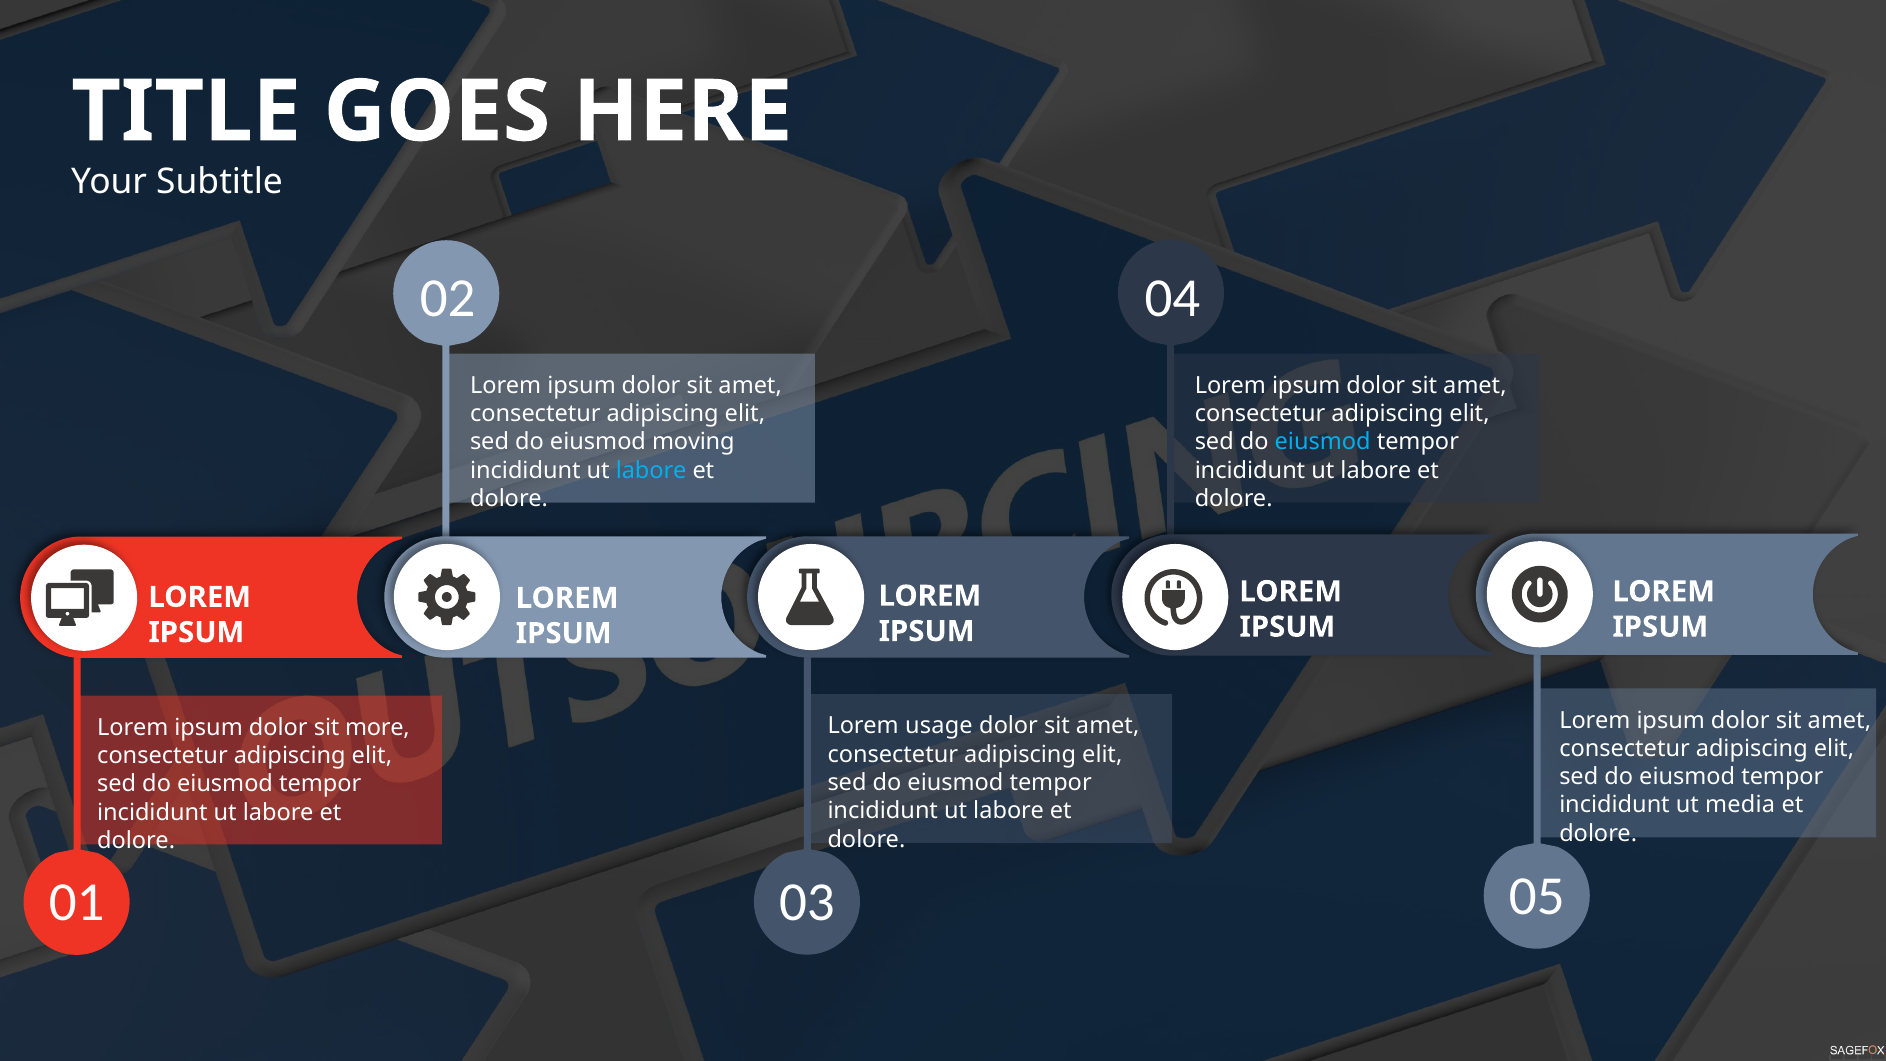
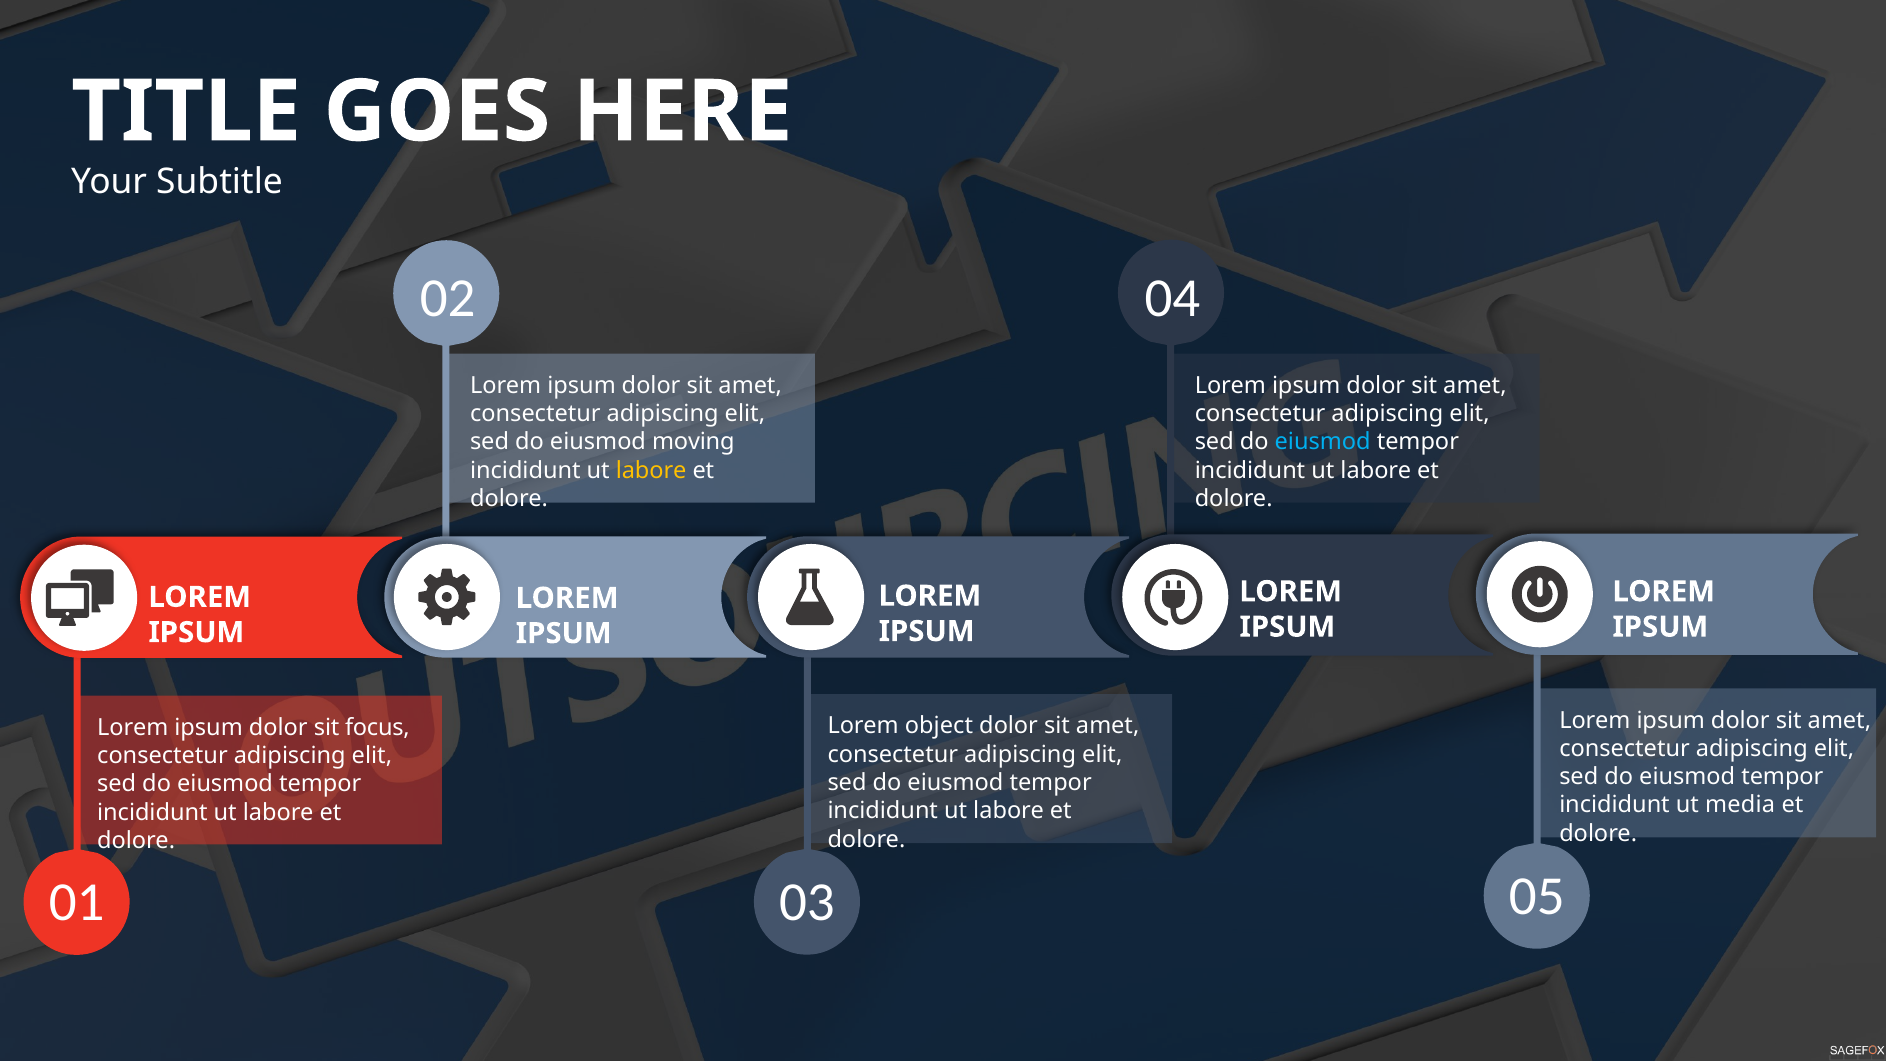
labore at (651, 470) colour: light blue -> yellow
usage: usage -> object
more: more -> focus
